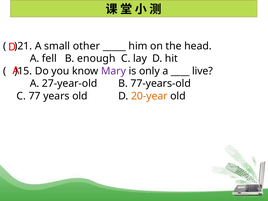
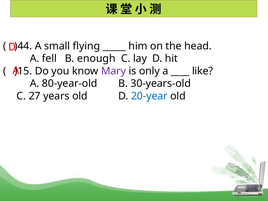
)21: )21 -> )44
other: other -> flying
live: live -> like
27-year-old: 27-year-old -> 80-year-old
77-years-old: 77-years-old -> 30-years-old
77: 77 -> 27
20-year colour: orange -> blue
